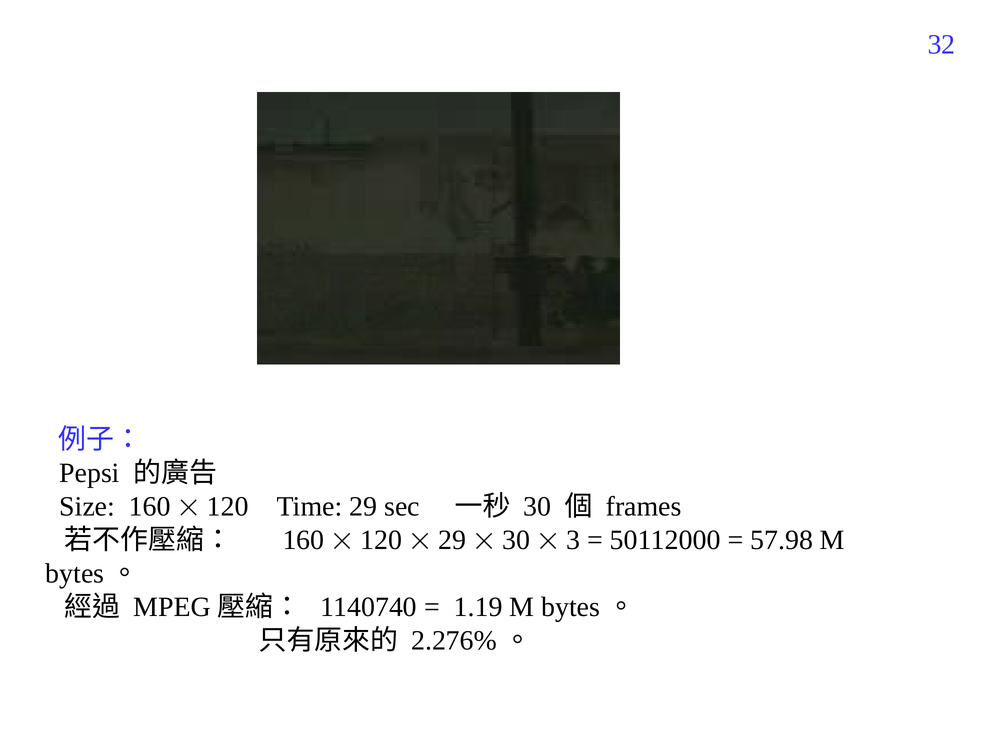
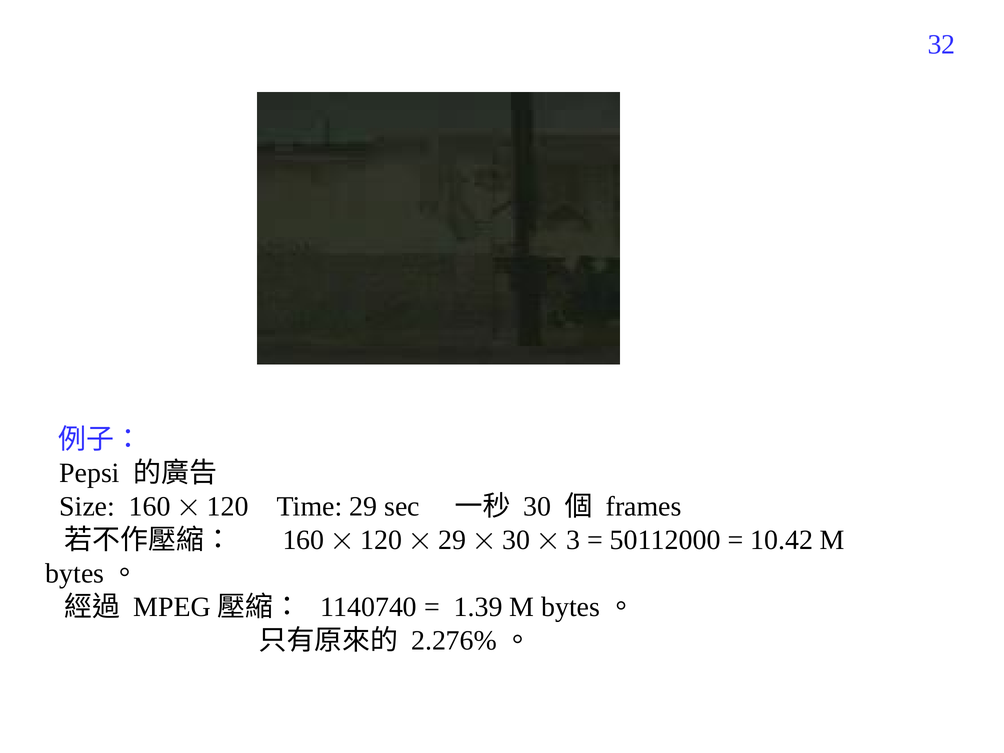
57.98: 57.98 -> 10.42
1.19: 1.19 -> 1.39
